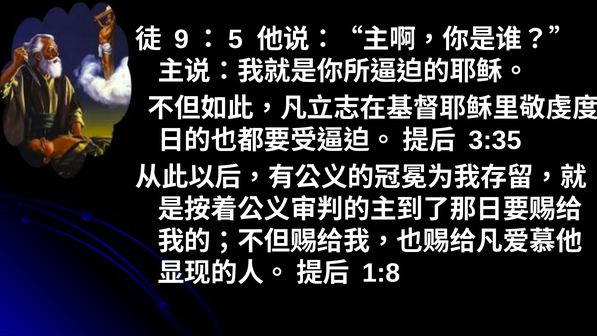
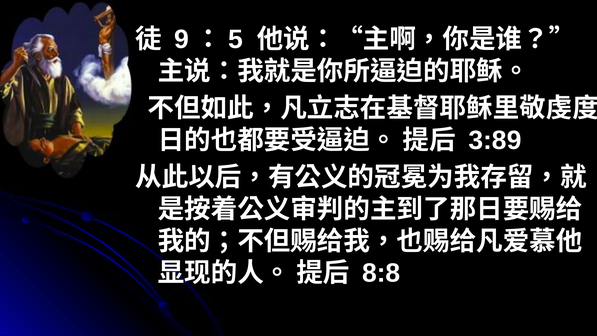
3:35: 3:35 -> 3:89
1:8: 1:8 -> 8:8
